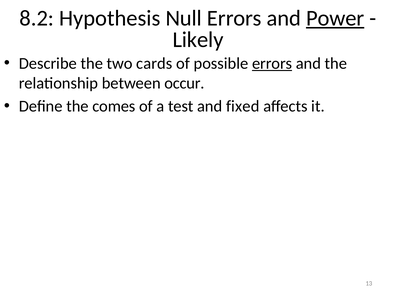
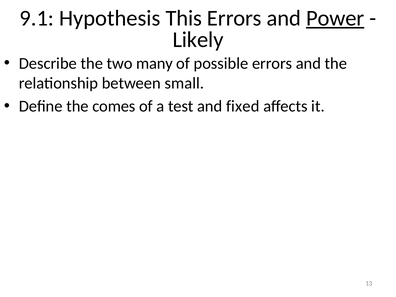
8.2: 8.2 -> 9.1
Null: Null -> This
cards: cards -> many
errors at (272, 63) underline: present -> none
occur: occur -> small
